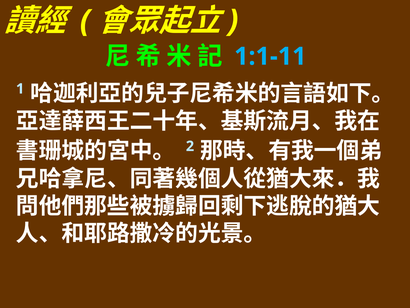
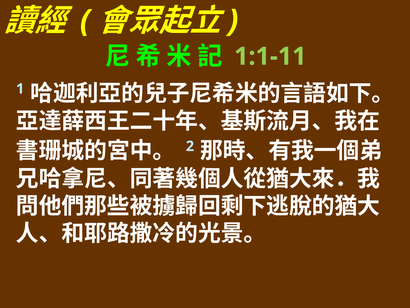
1:1-11 colour: light blue -> light green
